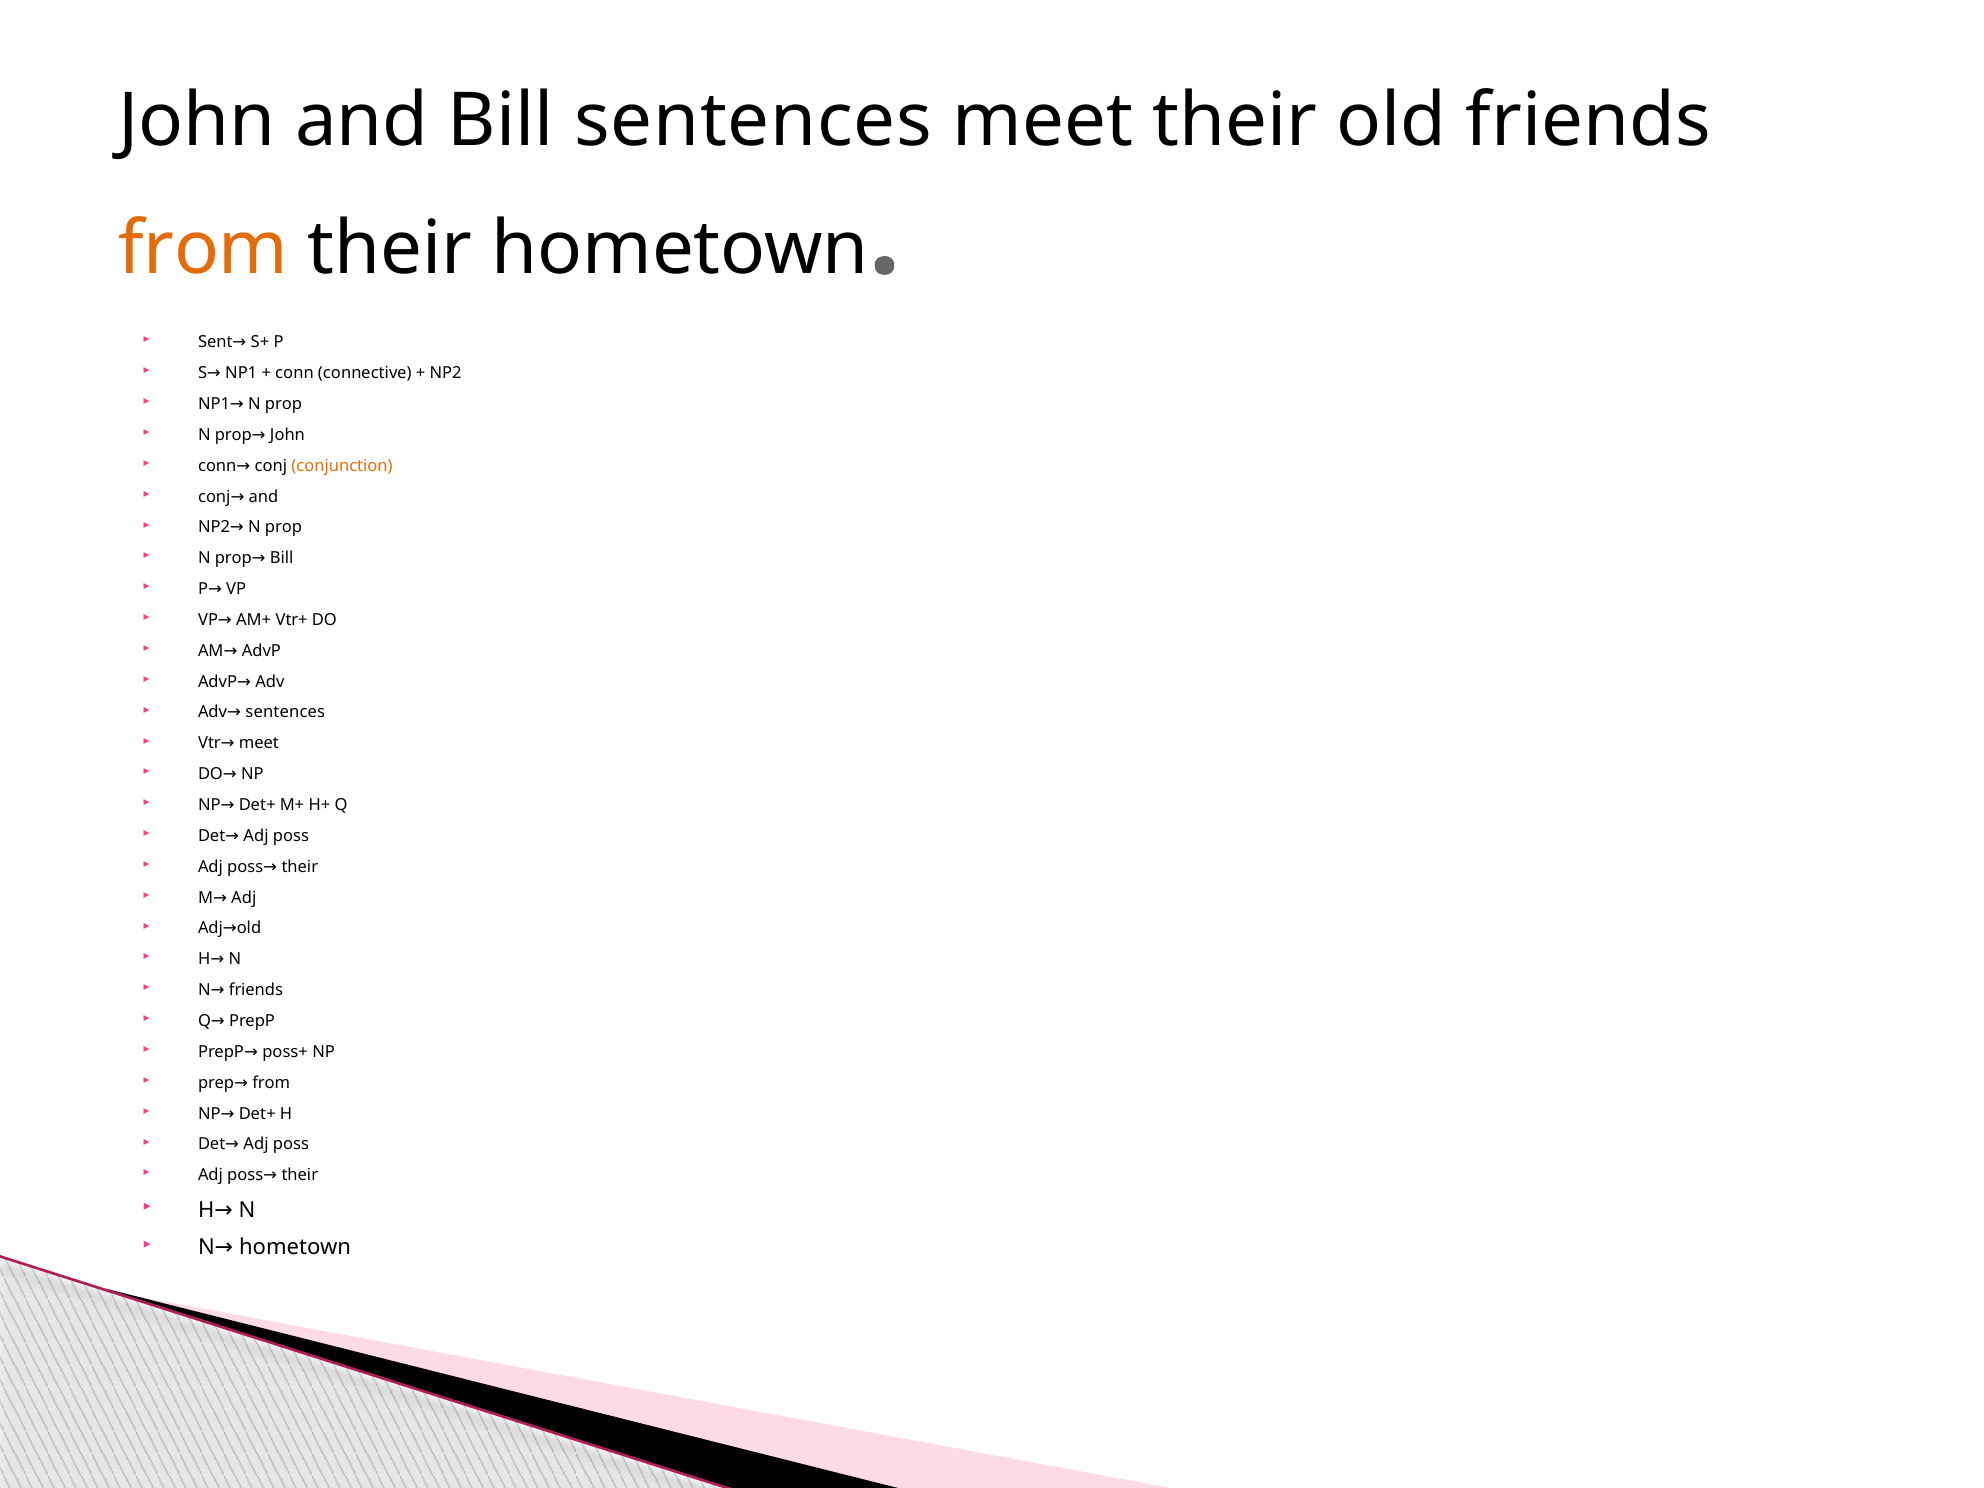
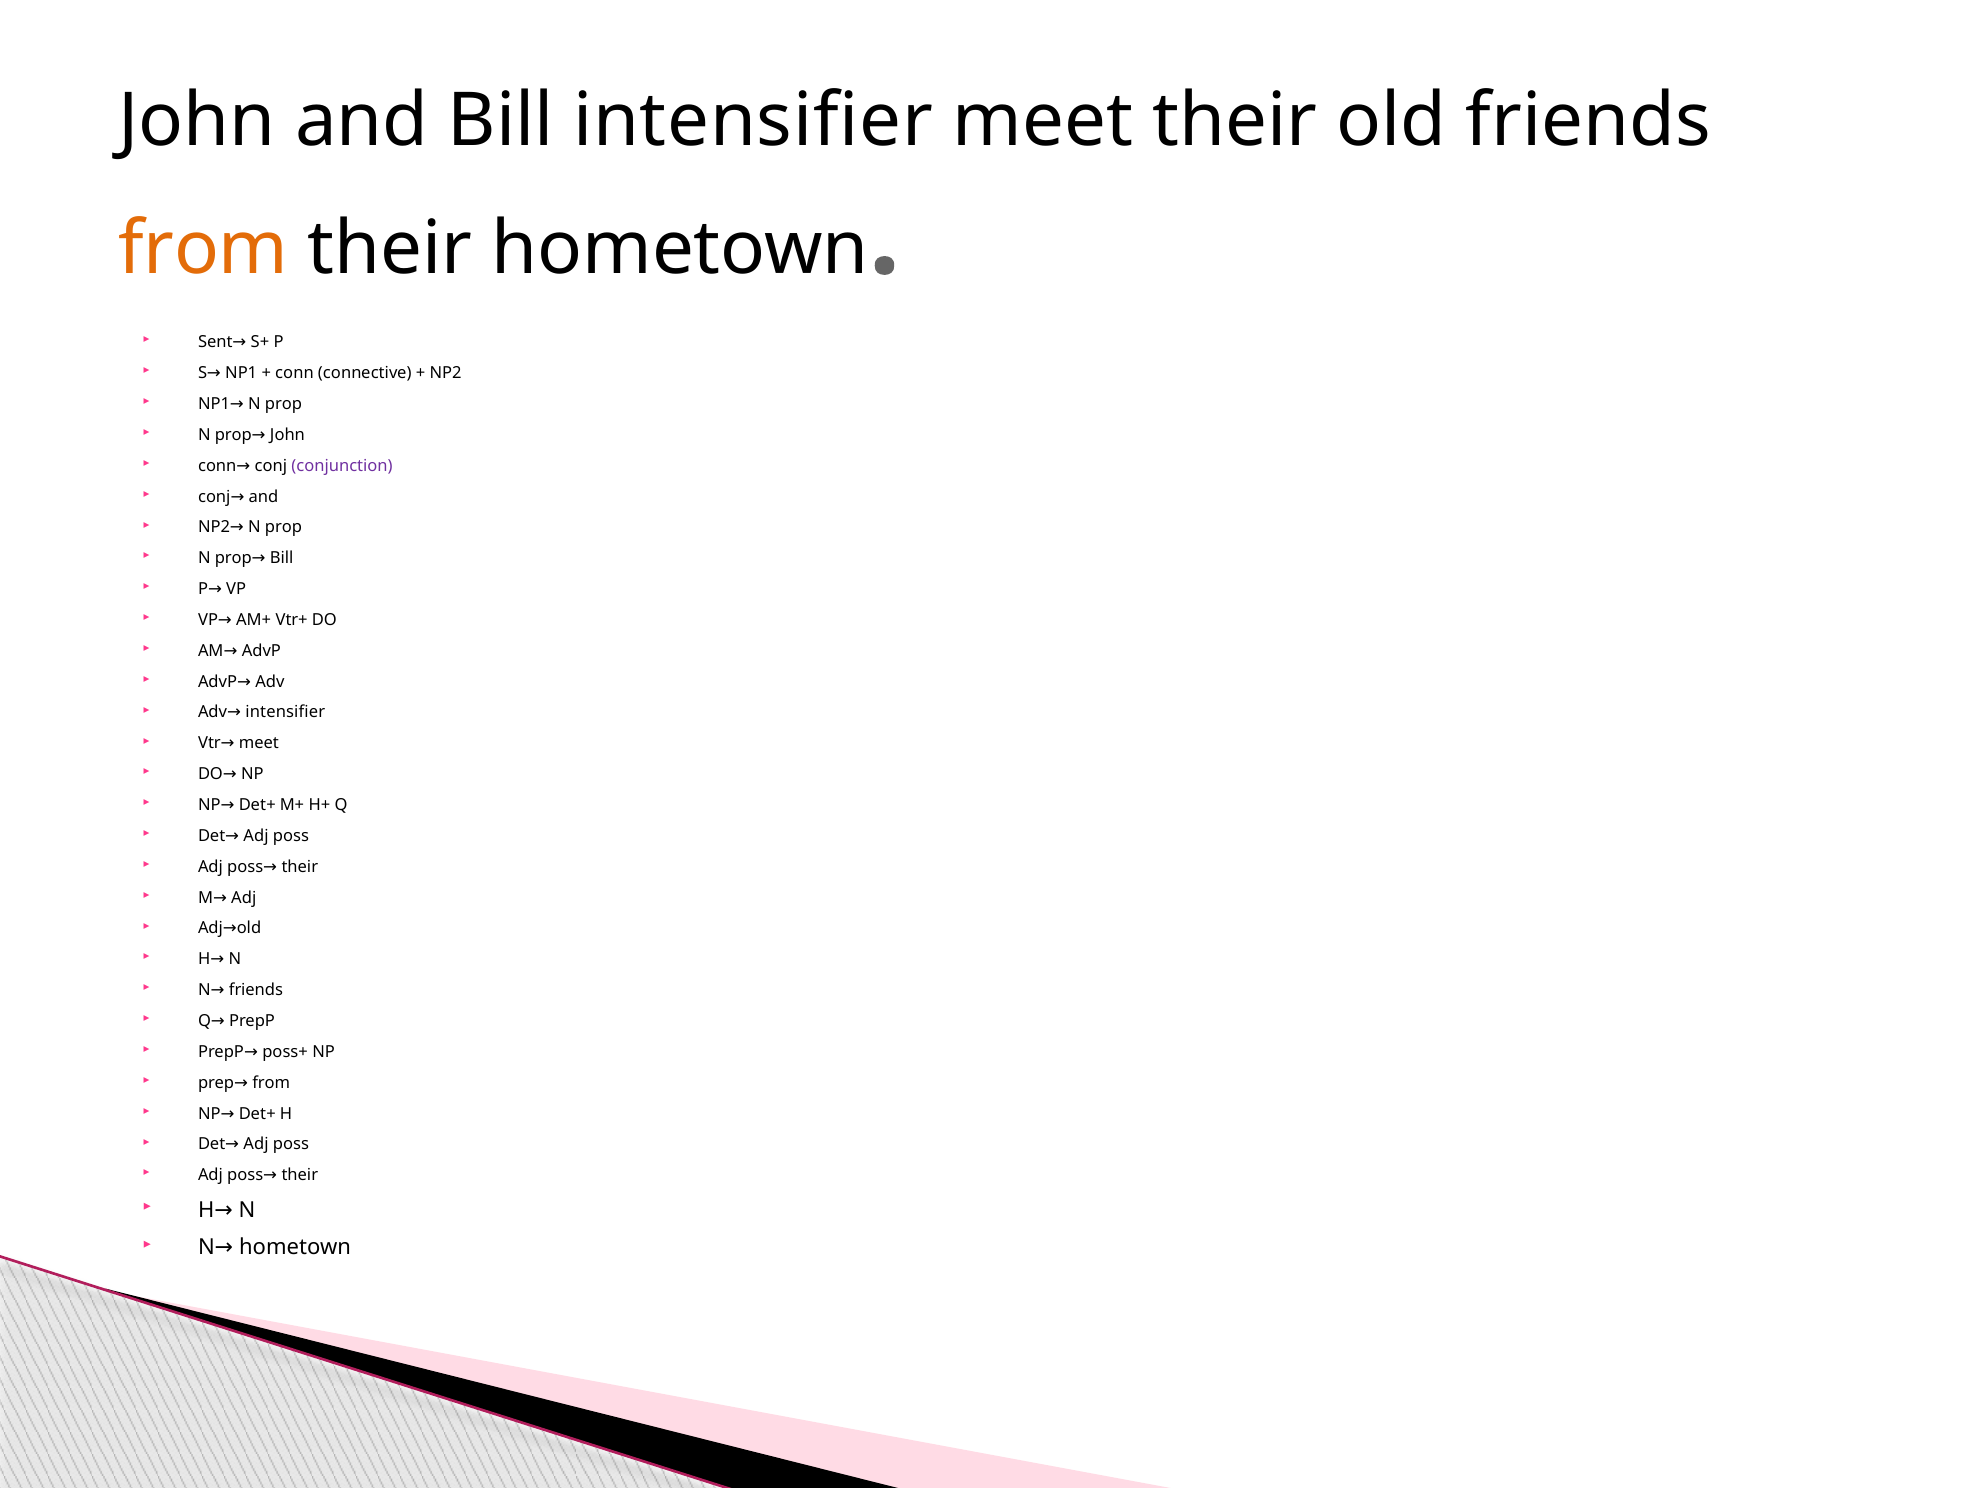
Bill sentences: sentences -> intensifier
conjunction colour: orange -> purple
Adv sentences: sentences -> intensifier
